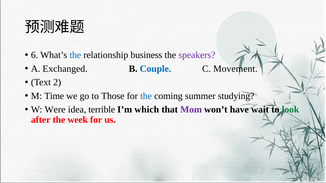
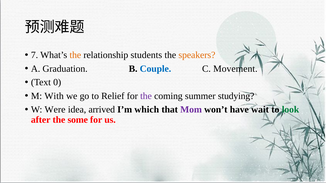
6: 6 -> 7
the at (75, 55) colour: blue -> orange
business: business -> students
speakers colour: purple -> orange
Exchanged: Exchanged -> Graduation
2: 2 -> 0
Time: Time -> With
Those: Those -> Relief
the at (146, 96) colour: blue -> purple
terrible: terrible -> arrived
week: week -> some
